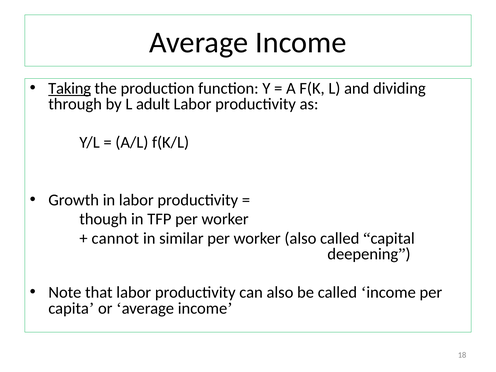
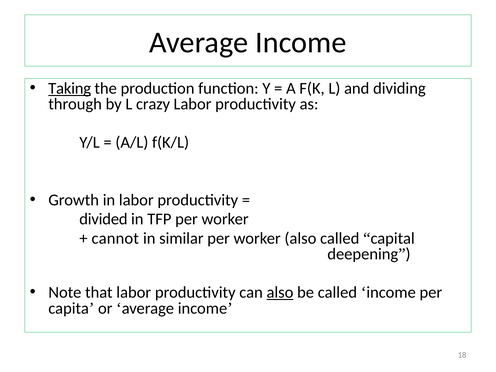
adult: adult -> crazy
though: though -> divided
also at (280, 293) underline: none -> present
